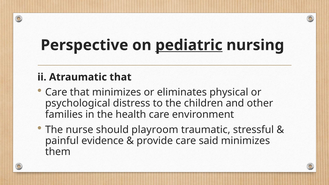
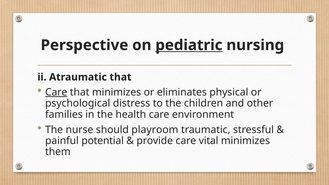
Care at (56, 92) underline: none -> present
evidence: evidence -> potential
said: said -> vital
